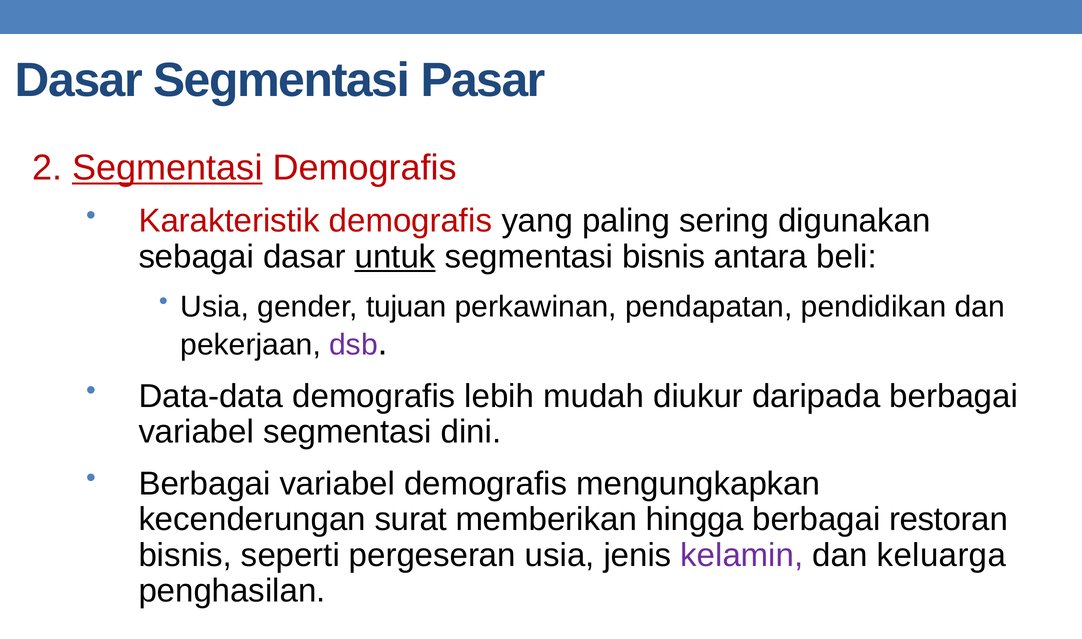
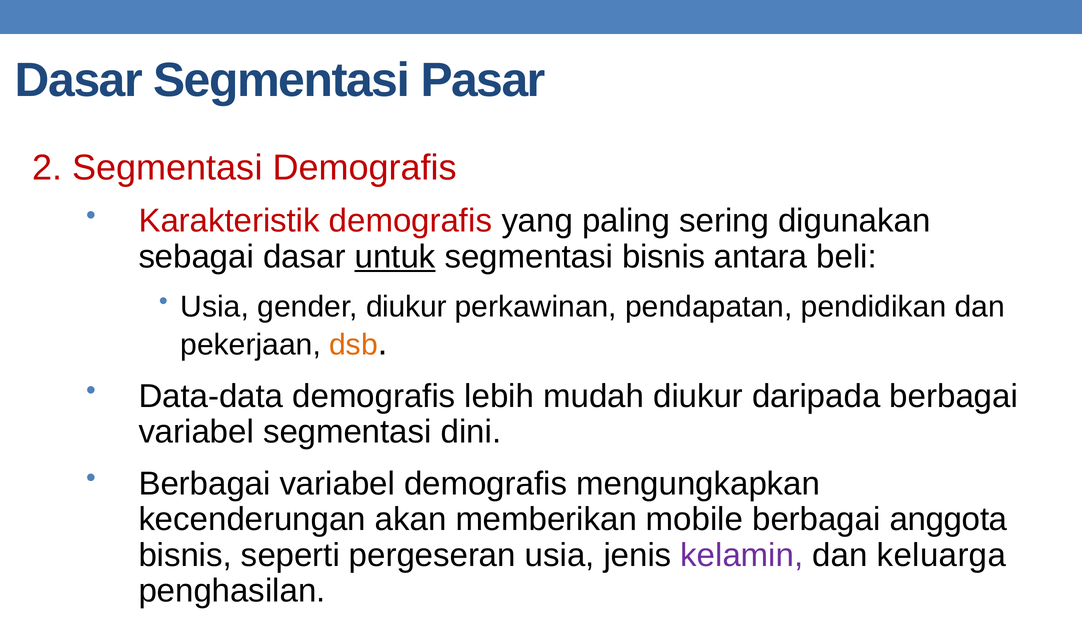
Segmentasi at (167, 168) underline: present -> none
gender tujuan: tujuan -> diukur
dsb colour: purple -> orange
surat: surat -> akan
hingga: hingga -> mobile
restoran: restoran -> anggota
